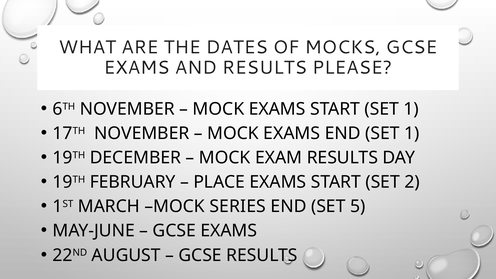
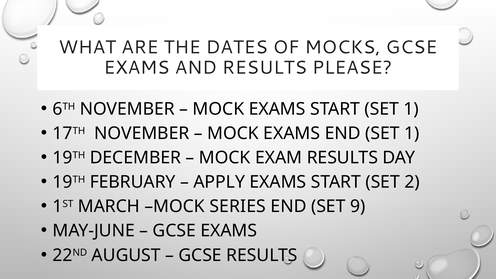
PLACE: PLACE -> APPLY
5: 5 -> 9
